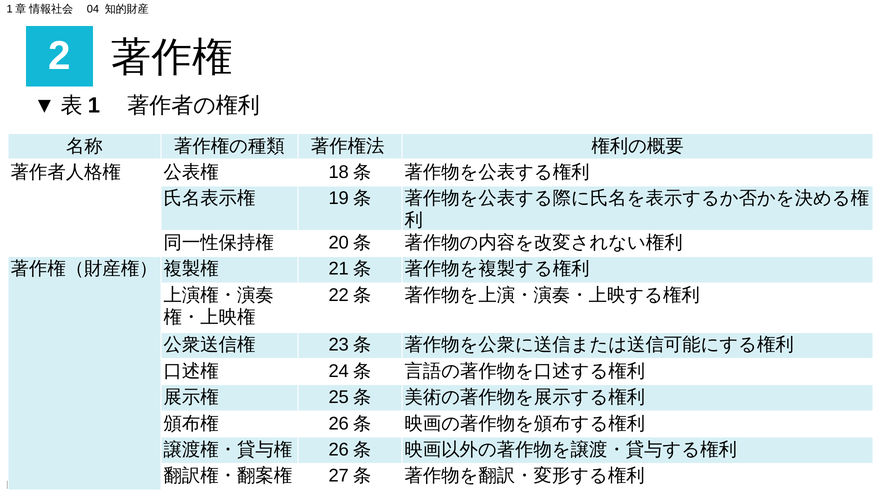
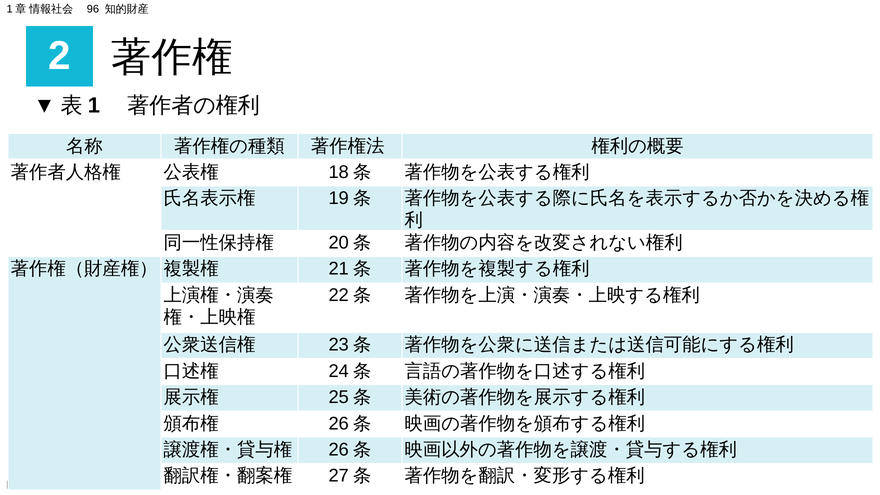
04: 04 -> 96
